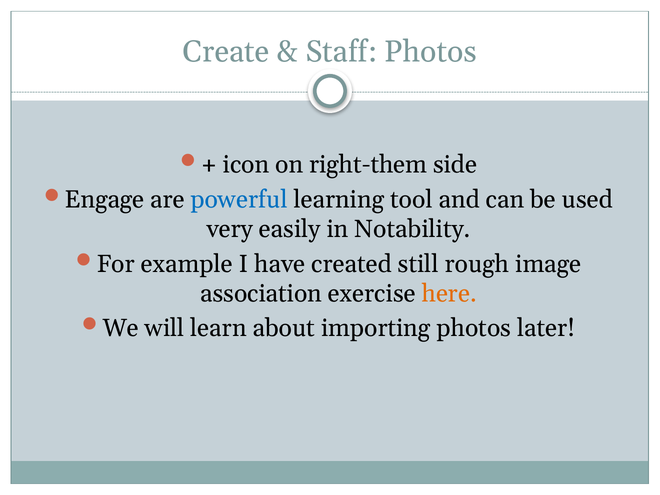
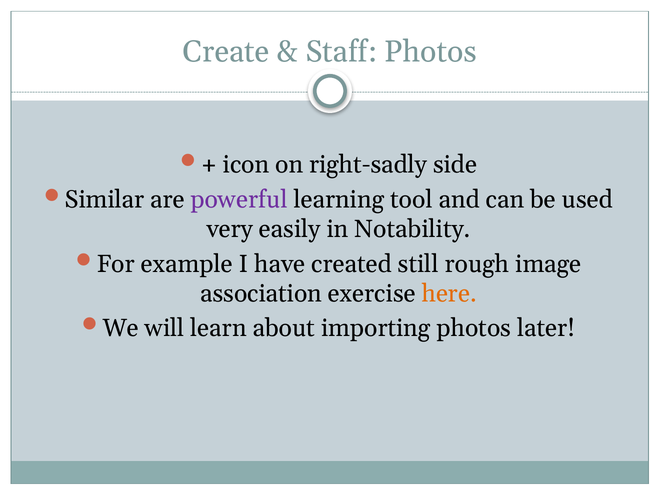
right-them: right-them -> right-sadly
Engage: Engage -> Similar
powerful colour: blue -> purple
